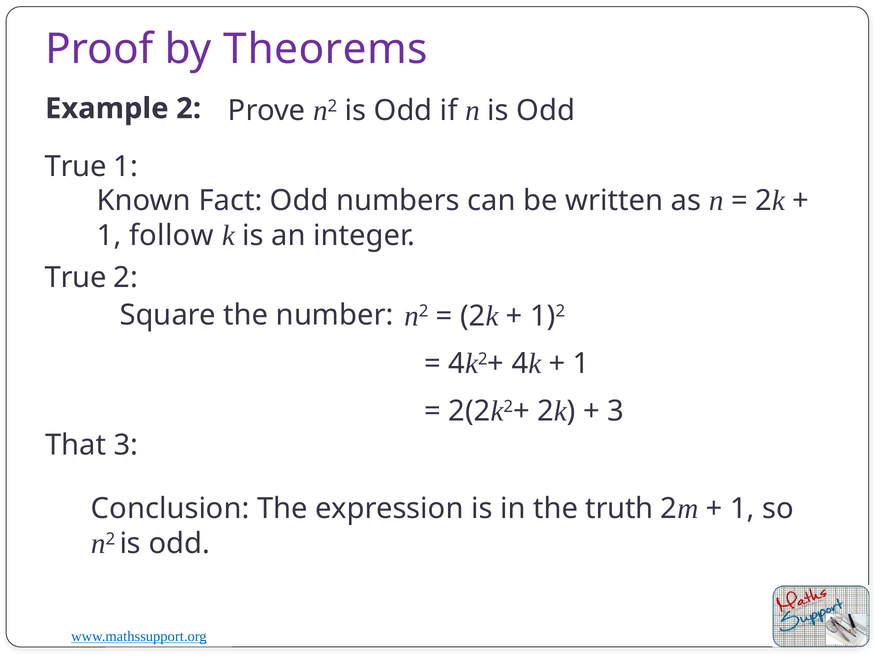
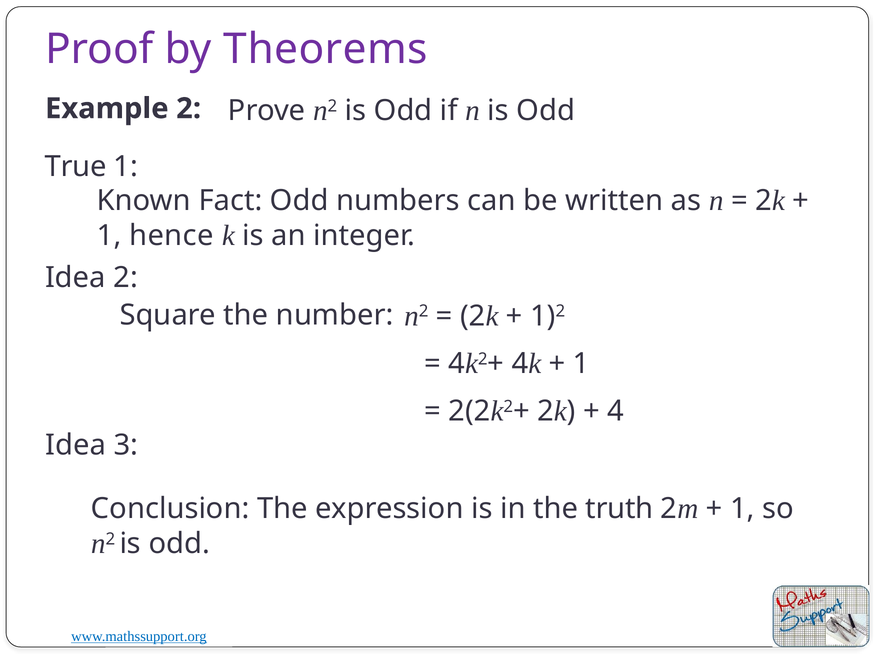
follow: follow -> hence
True at (76, 278): True -> Idea
3 at (616, 411): 3 -> 4
That at (76, 445): That -> Idea
